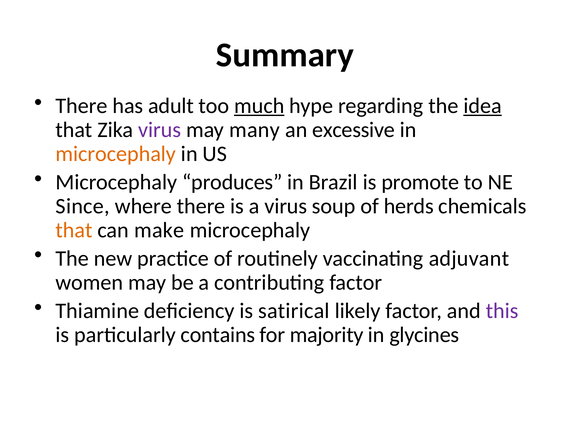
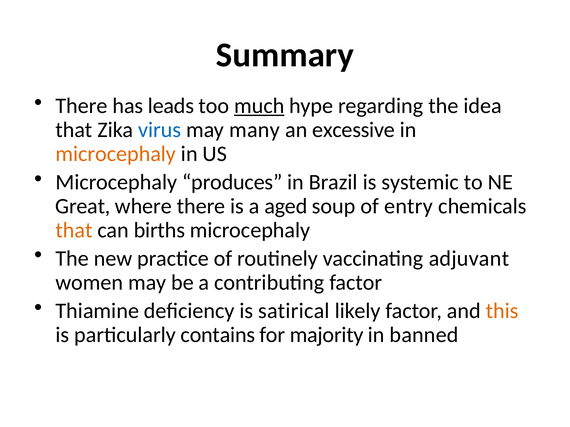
adult: adult -> leads
idea underline: present -> none
virus at (160, 130) colour: purple -> blue
promote: promote -> systemic
Since: Since -> Great
a virus: virus -> aged
herds: herds -> entry
make: make -> births
this colour: purple -> orange
glycines: glycines -> banned
